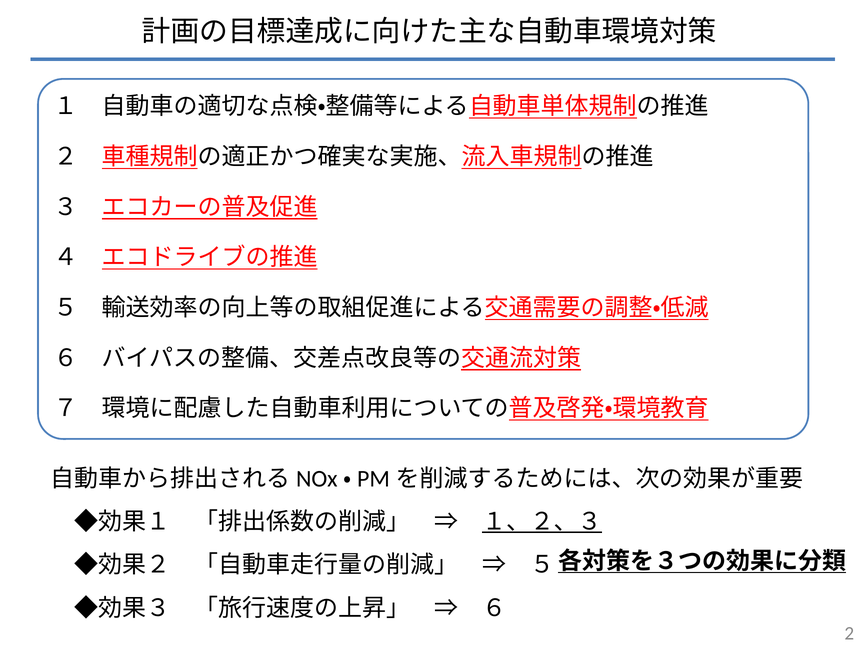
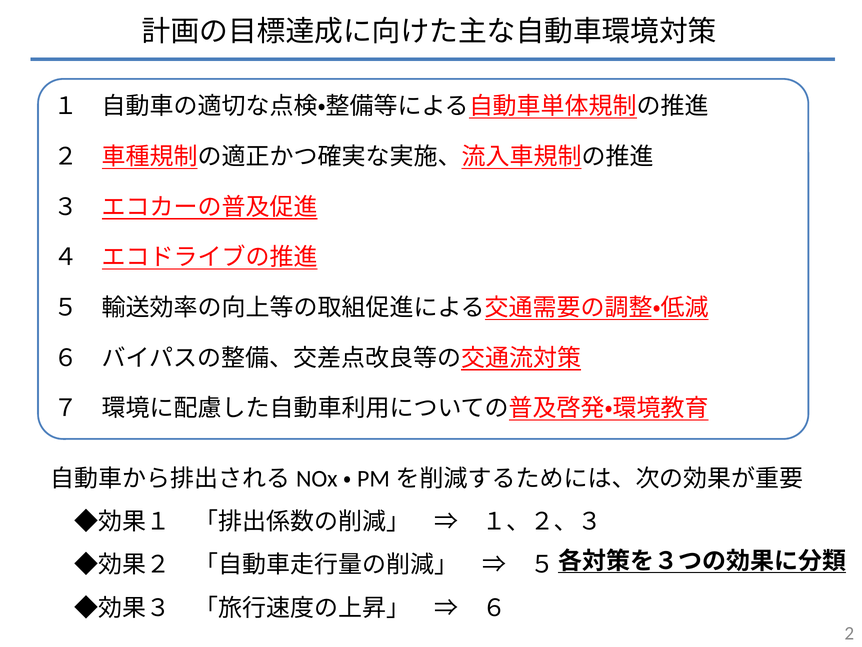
１、２、３ underline: present -> none
